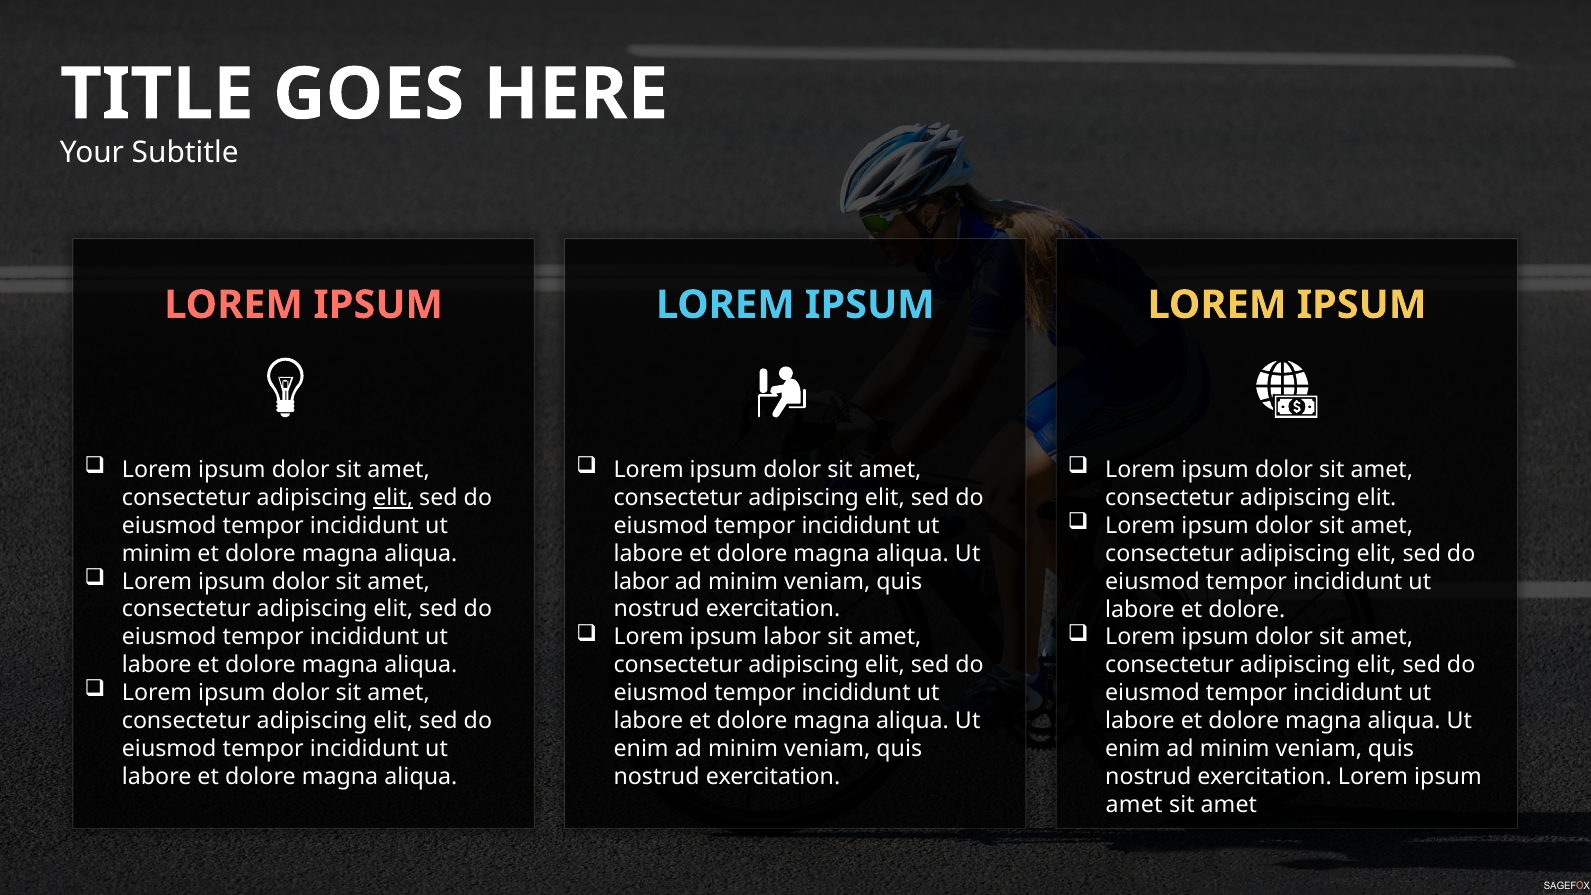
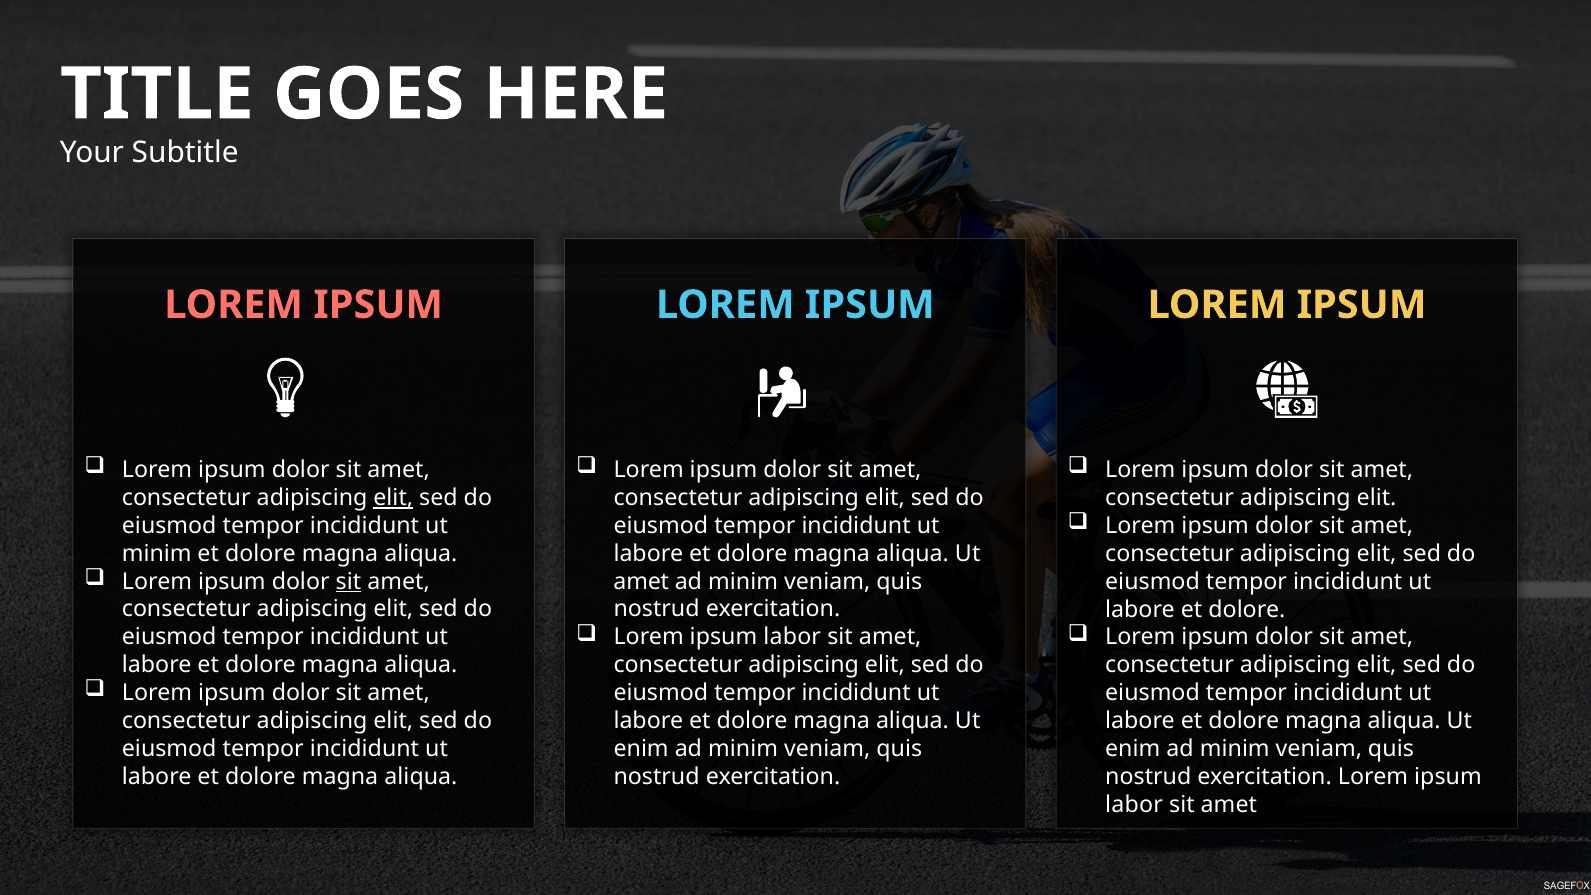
sit at (348, 581) underline: none -> present
labor at (641, 581): labor -> amet
amet at (1134, 804): amet -> labor
